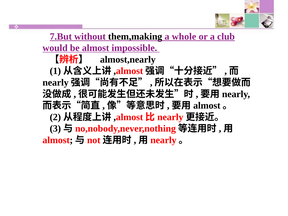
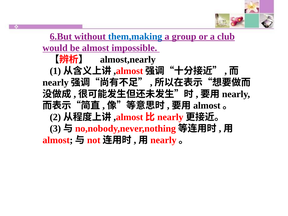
7.But: 7.But -> 6.But
them,making colour: black -> blue
whole: whole -> group
